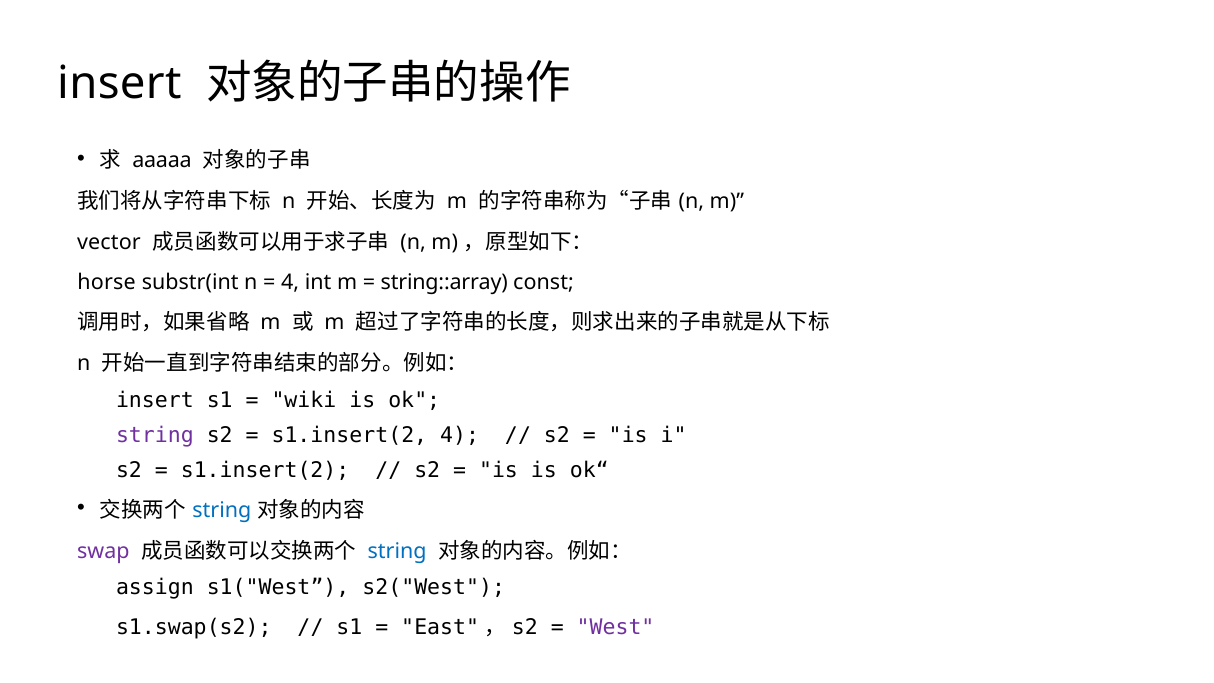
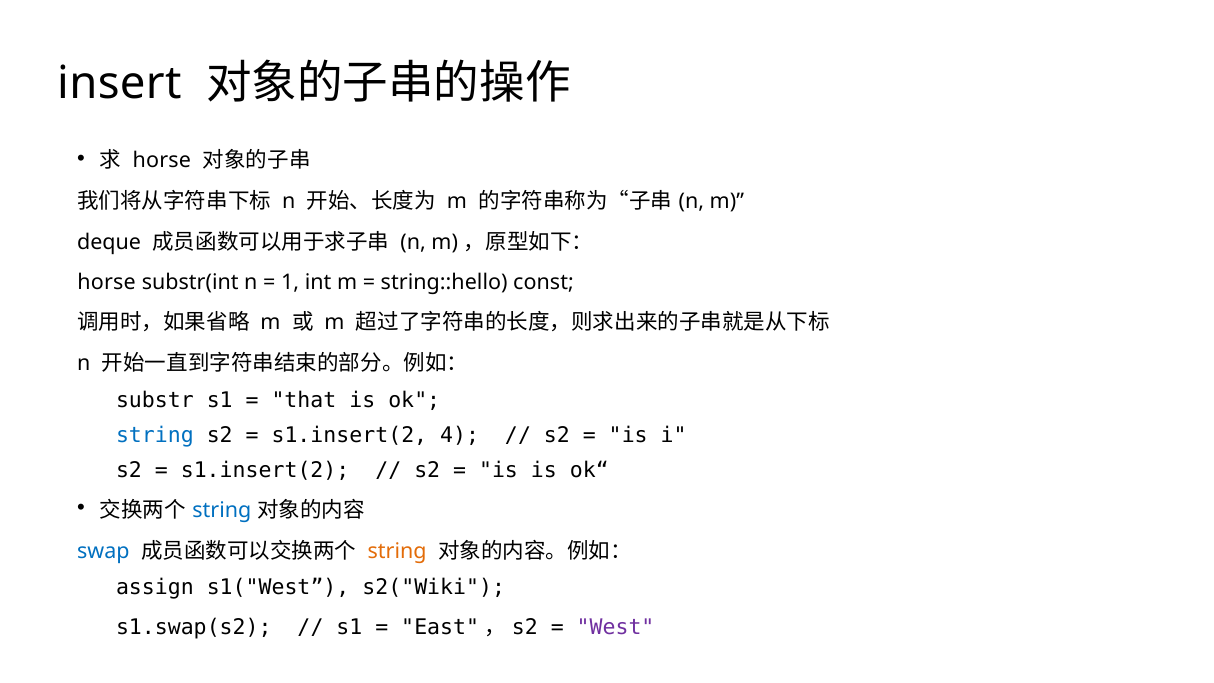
aaaaa at (162, 161): aaaaa -> horse
vector: vector -> deque
4 at (290, 282): 4 -> 1
string::array: string::array -> string::hello
insert at (155, 400): insert -> substr
wiki: wiki -> that
string at (155, 435) colour: purple -> blue
swap colour: purple -> blue
string at (397, 551) colour: blue -> orange
s2("West: s2("West -> s2("Wiki
